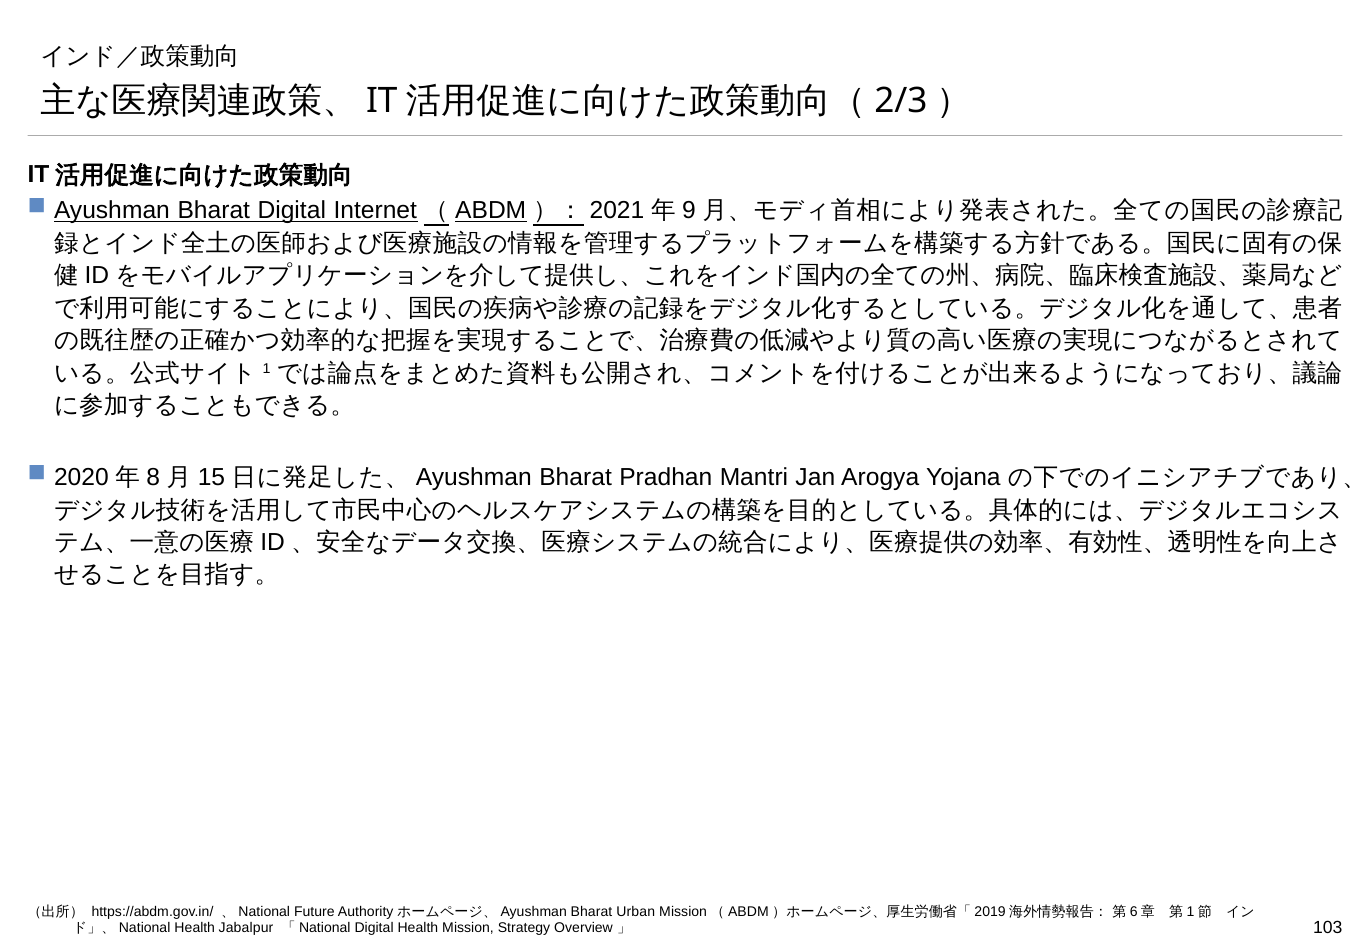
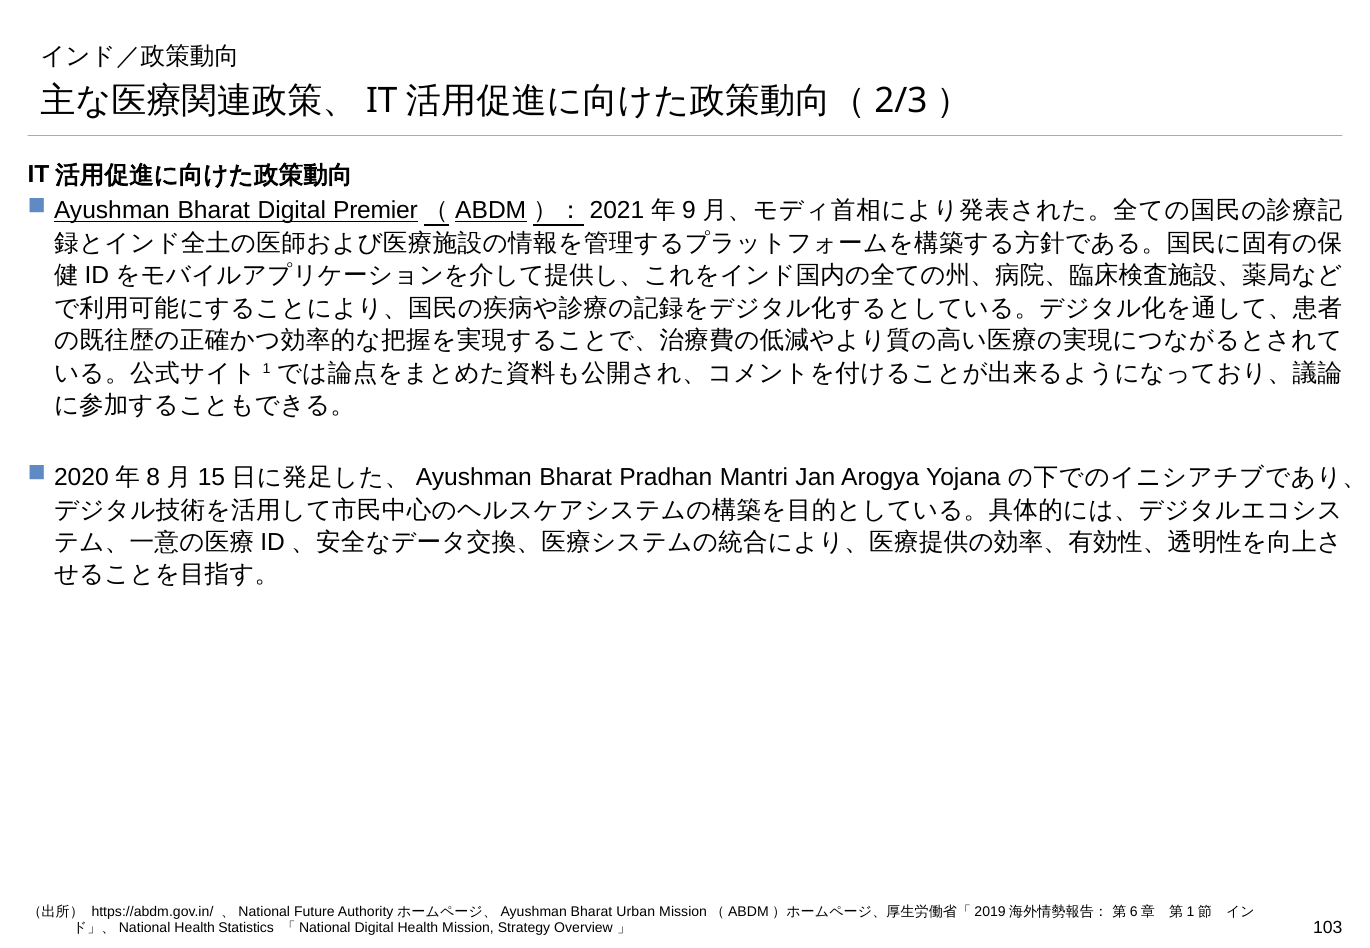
Internet: Internet -> Premier
Jabalpur: Jabalpur -> Statistics
